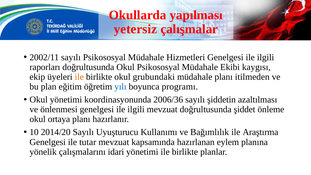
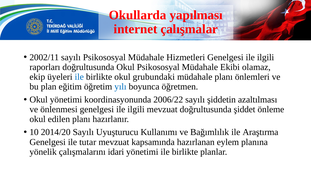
yetersiz: yetersiz -> internet
kaygısı: kaygısı -> olamaz
ile at (79, 77) colour: orange -> blue
itilmeden: itilmeden -> önlemleri
programı: programı -> öğretmen
2006/36: 2006/36 -> 2006/22
ortaya: ortaya -> edilen
